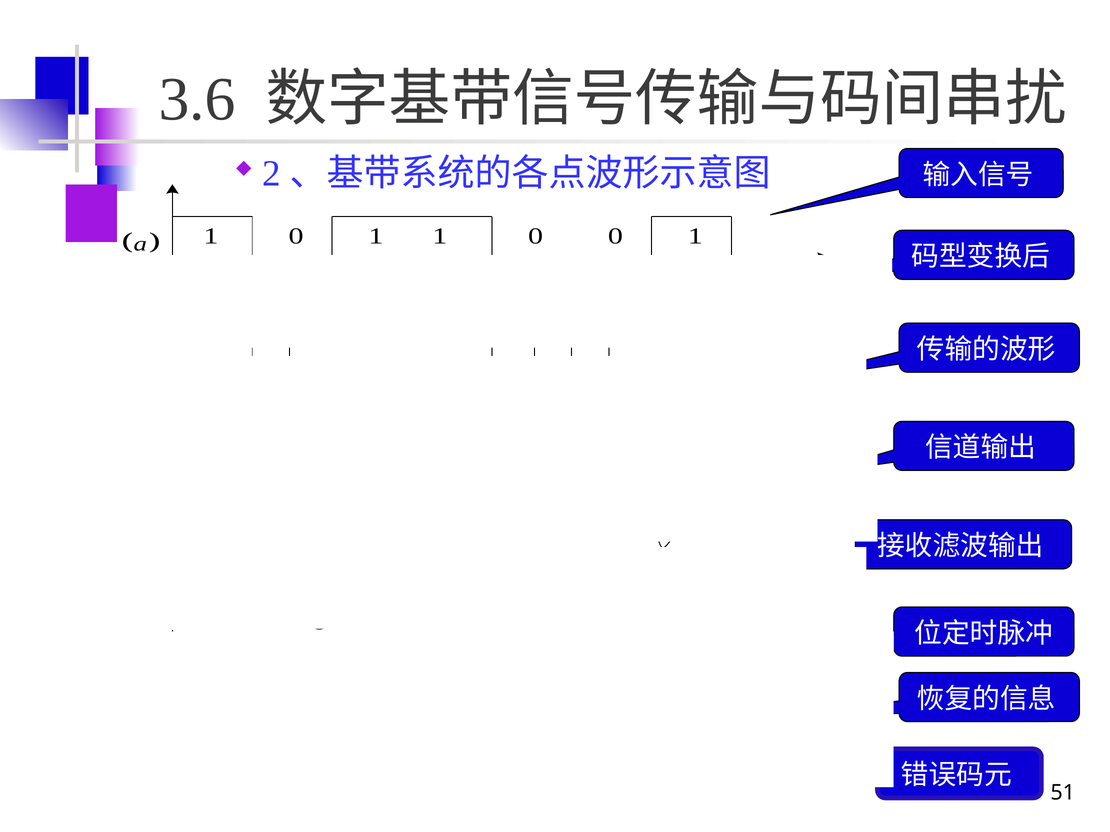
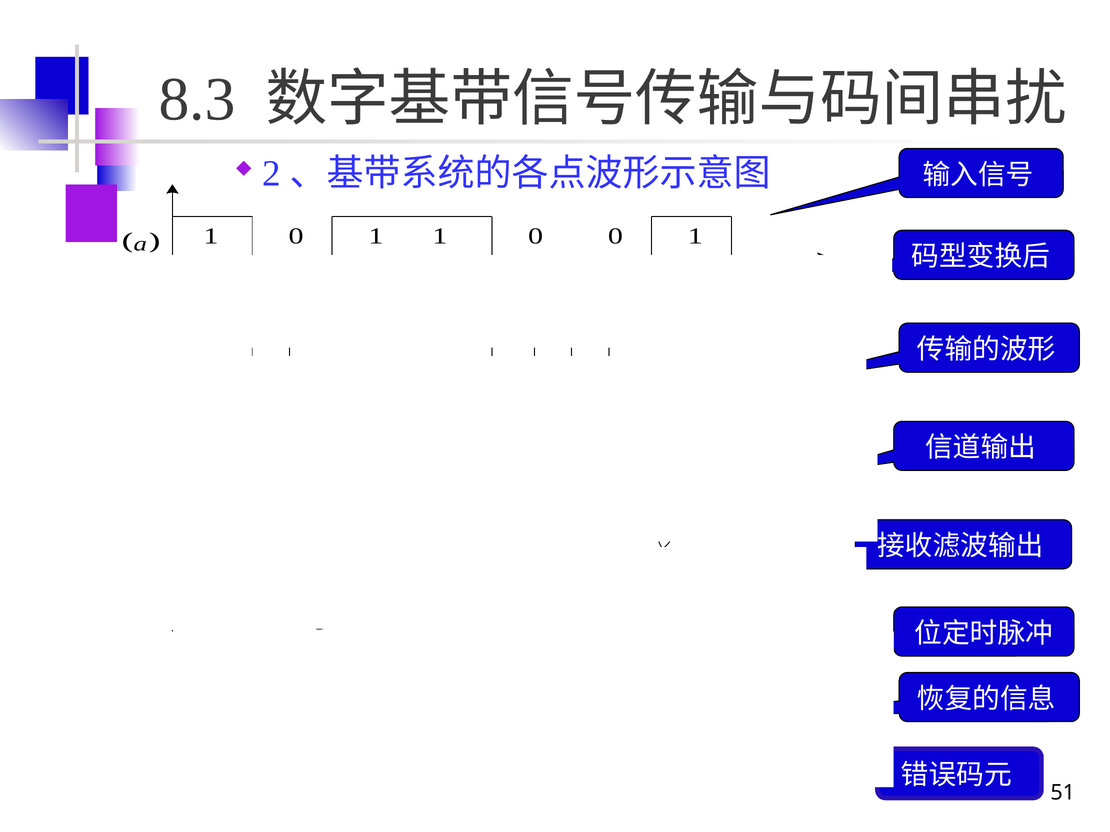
3.6: 3.6 -> 8.3
